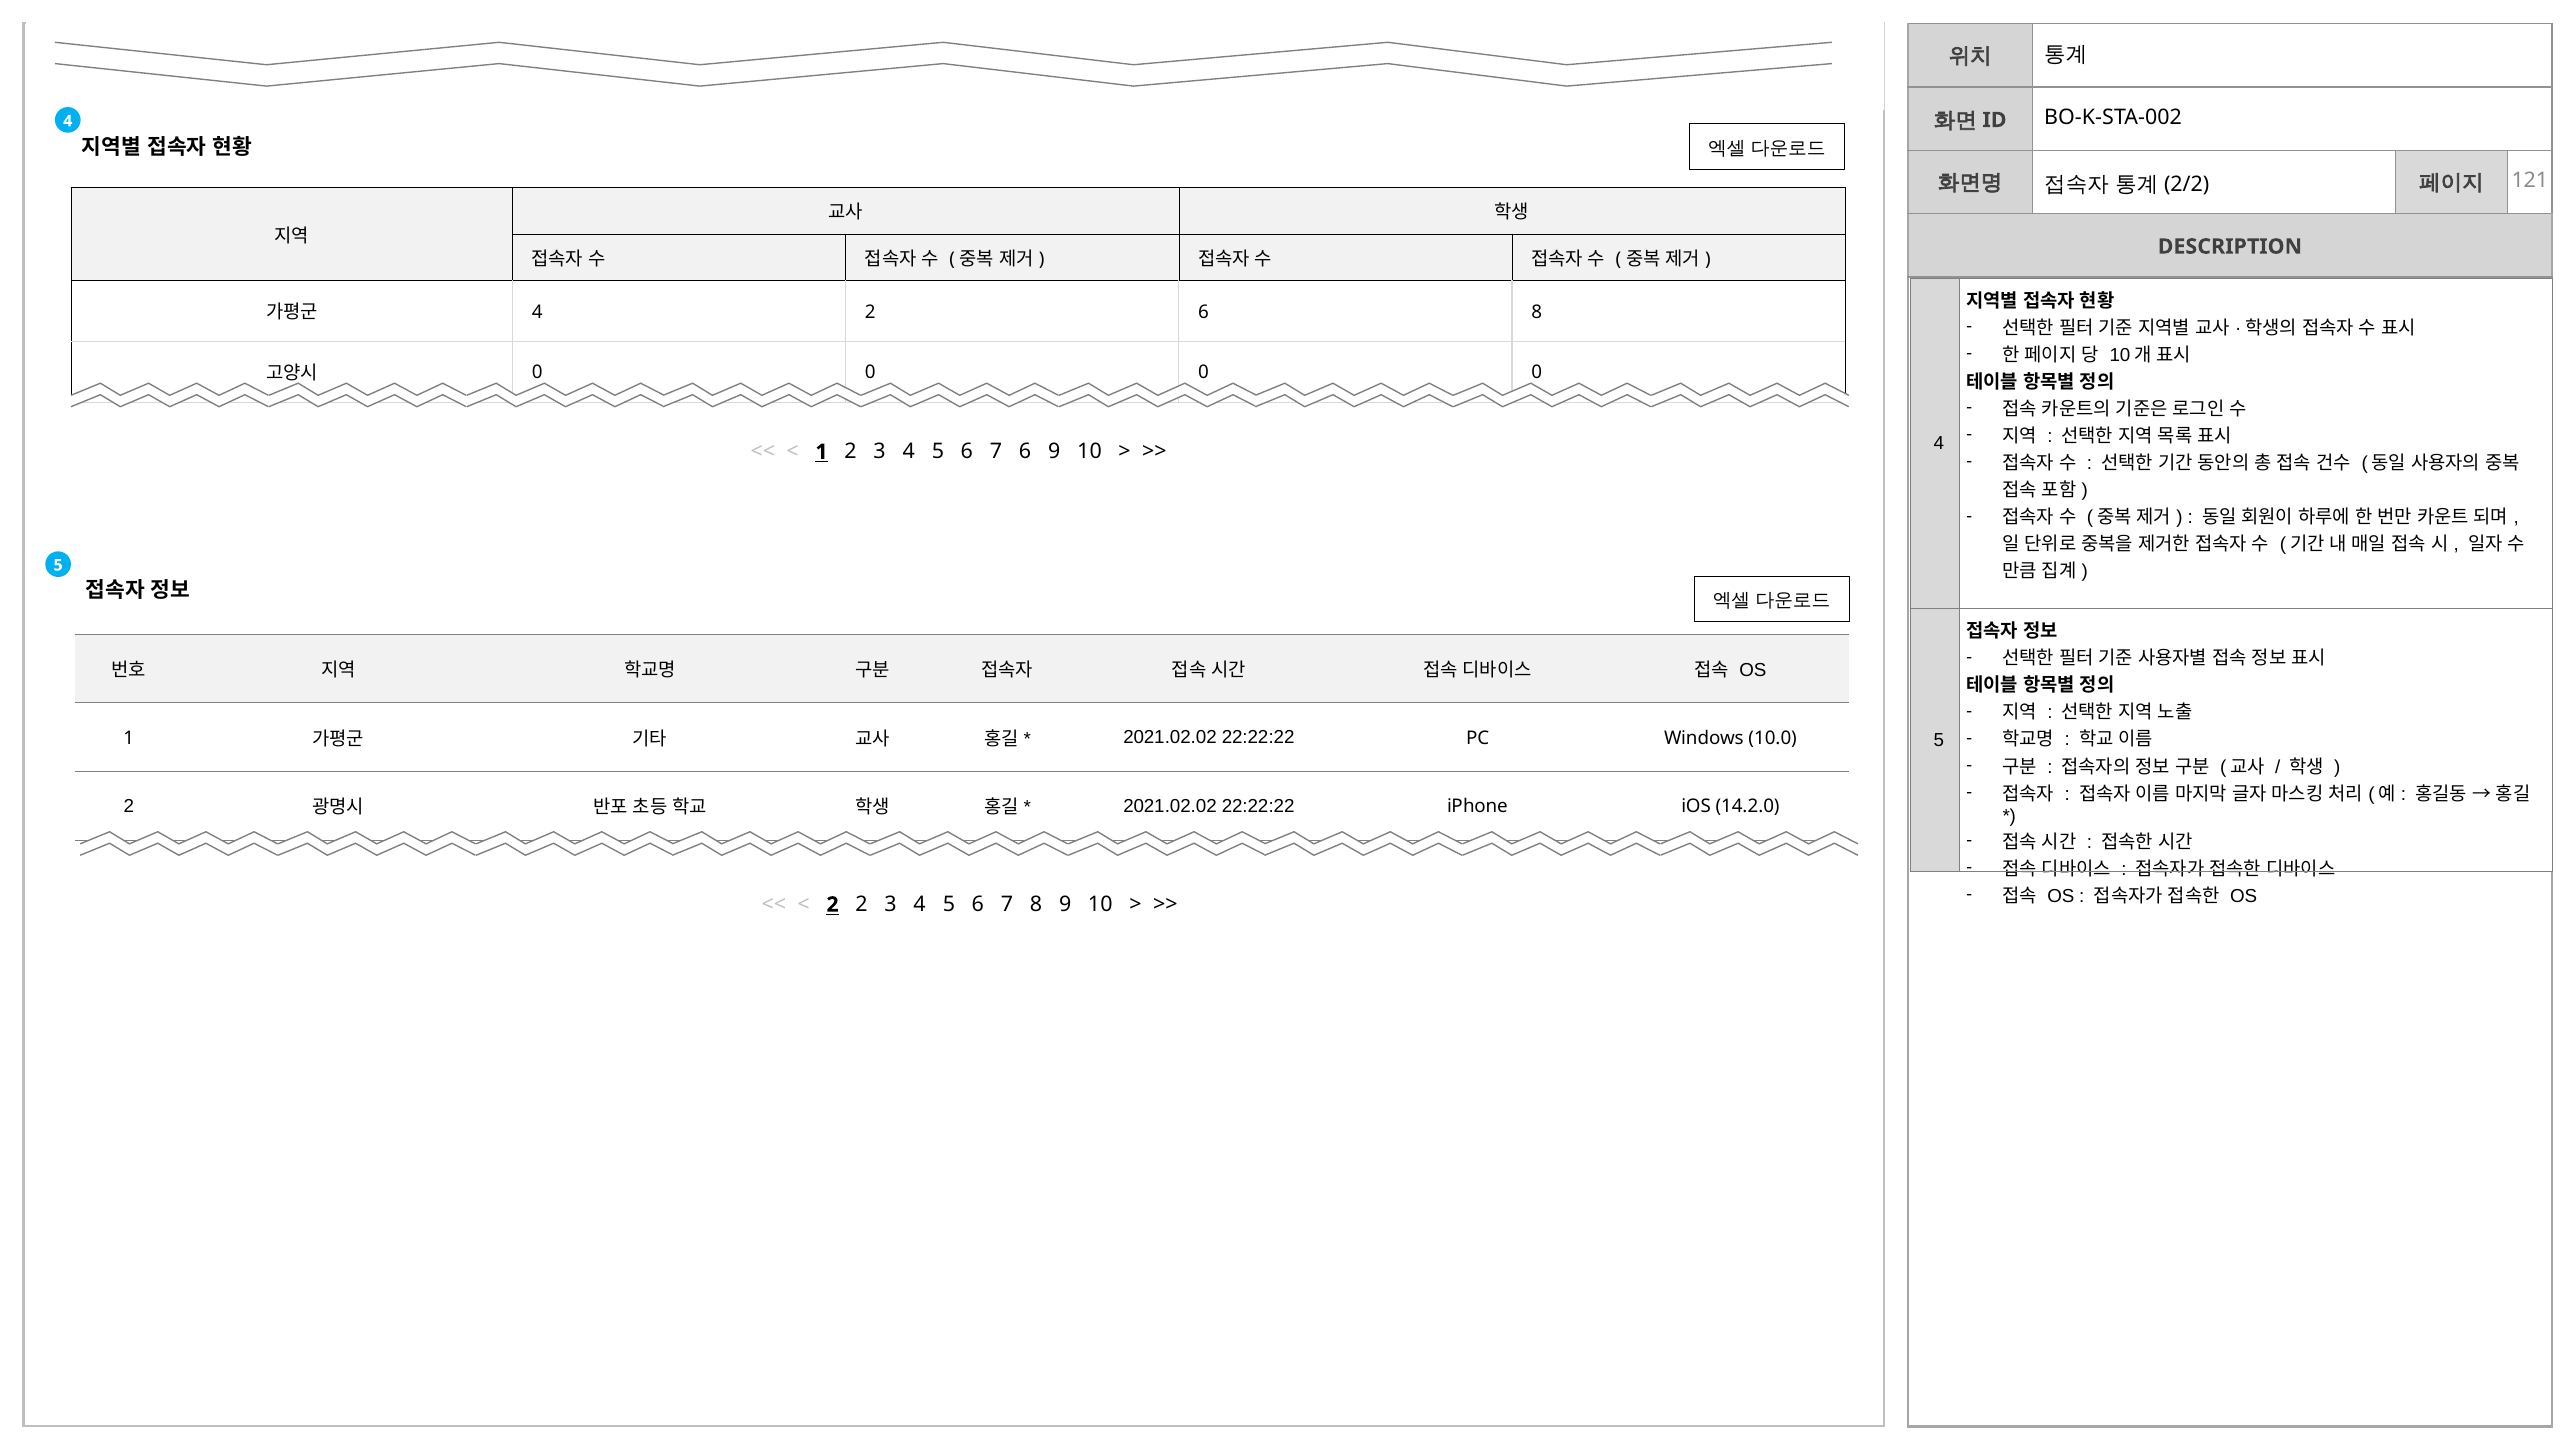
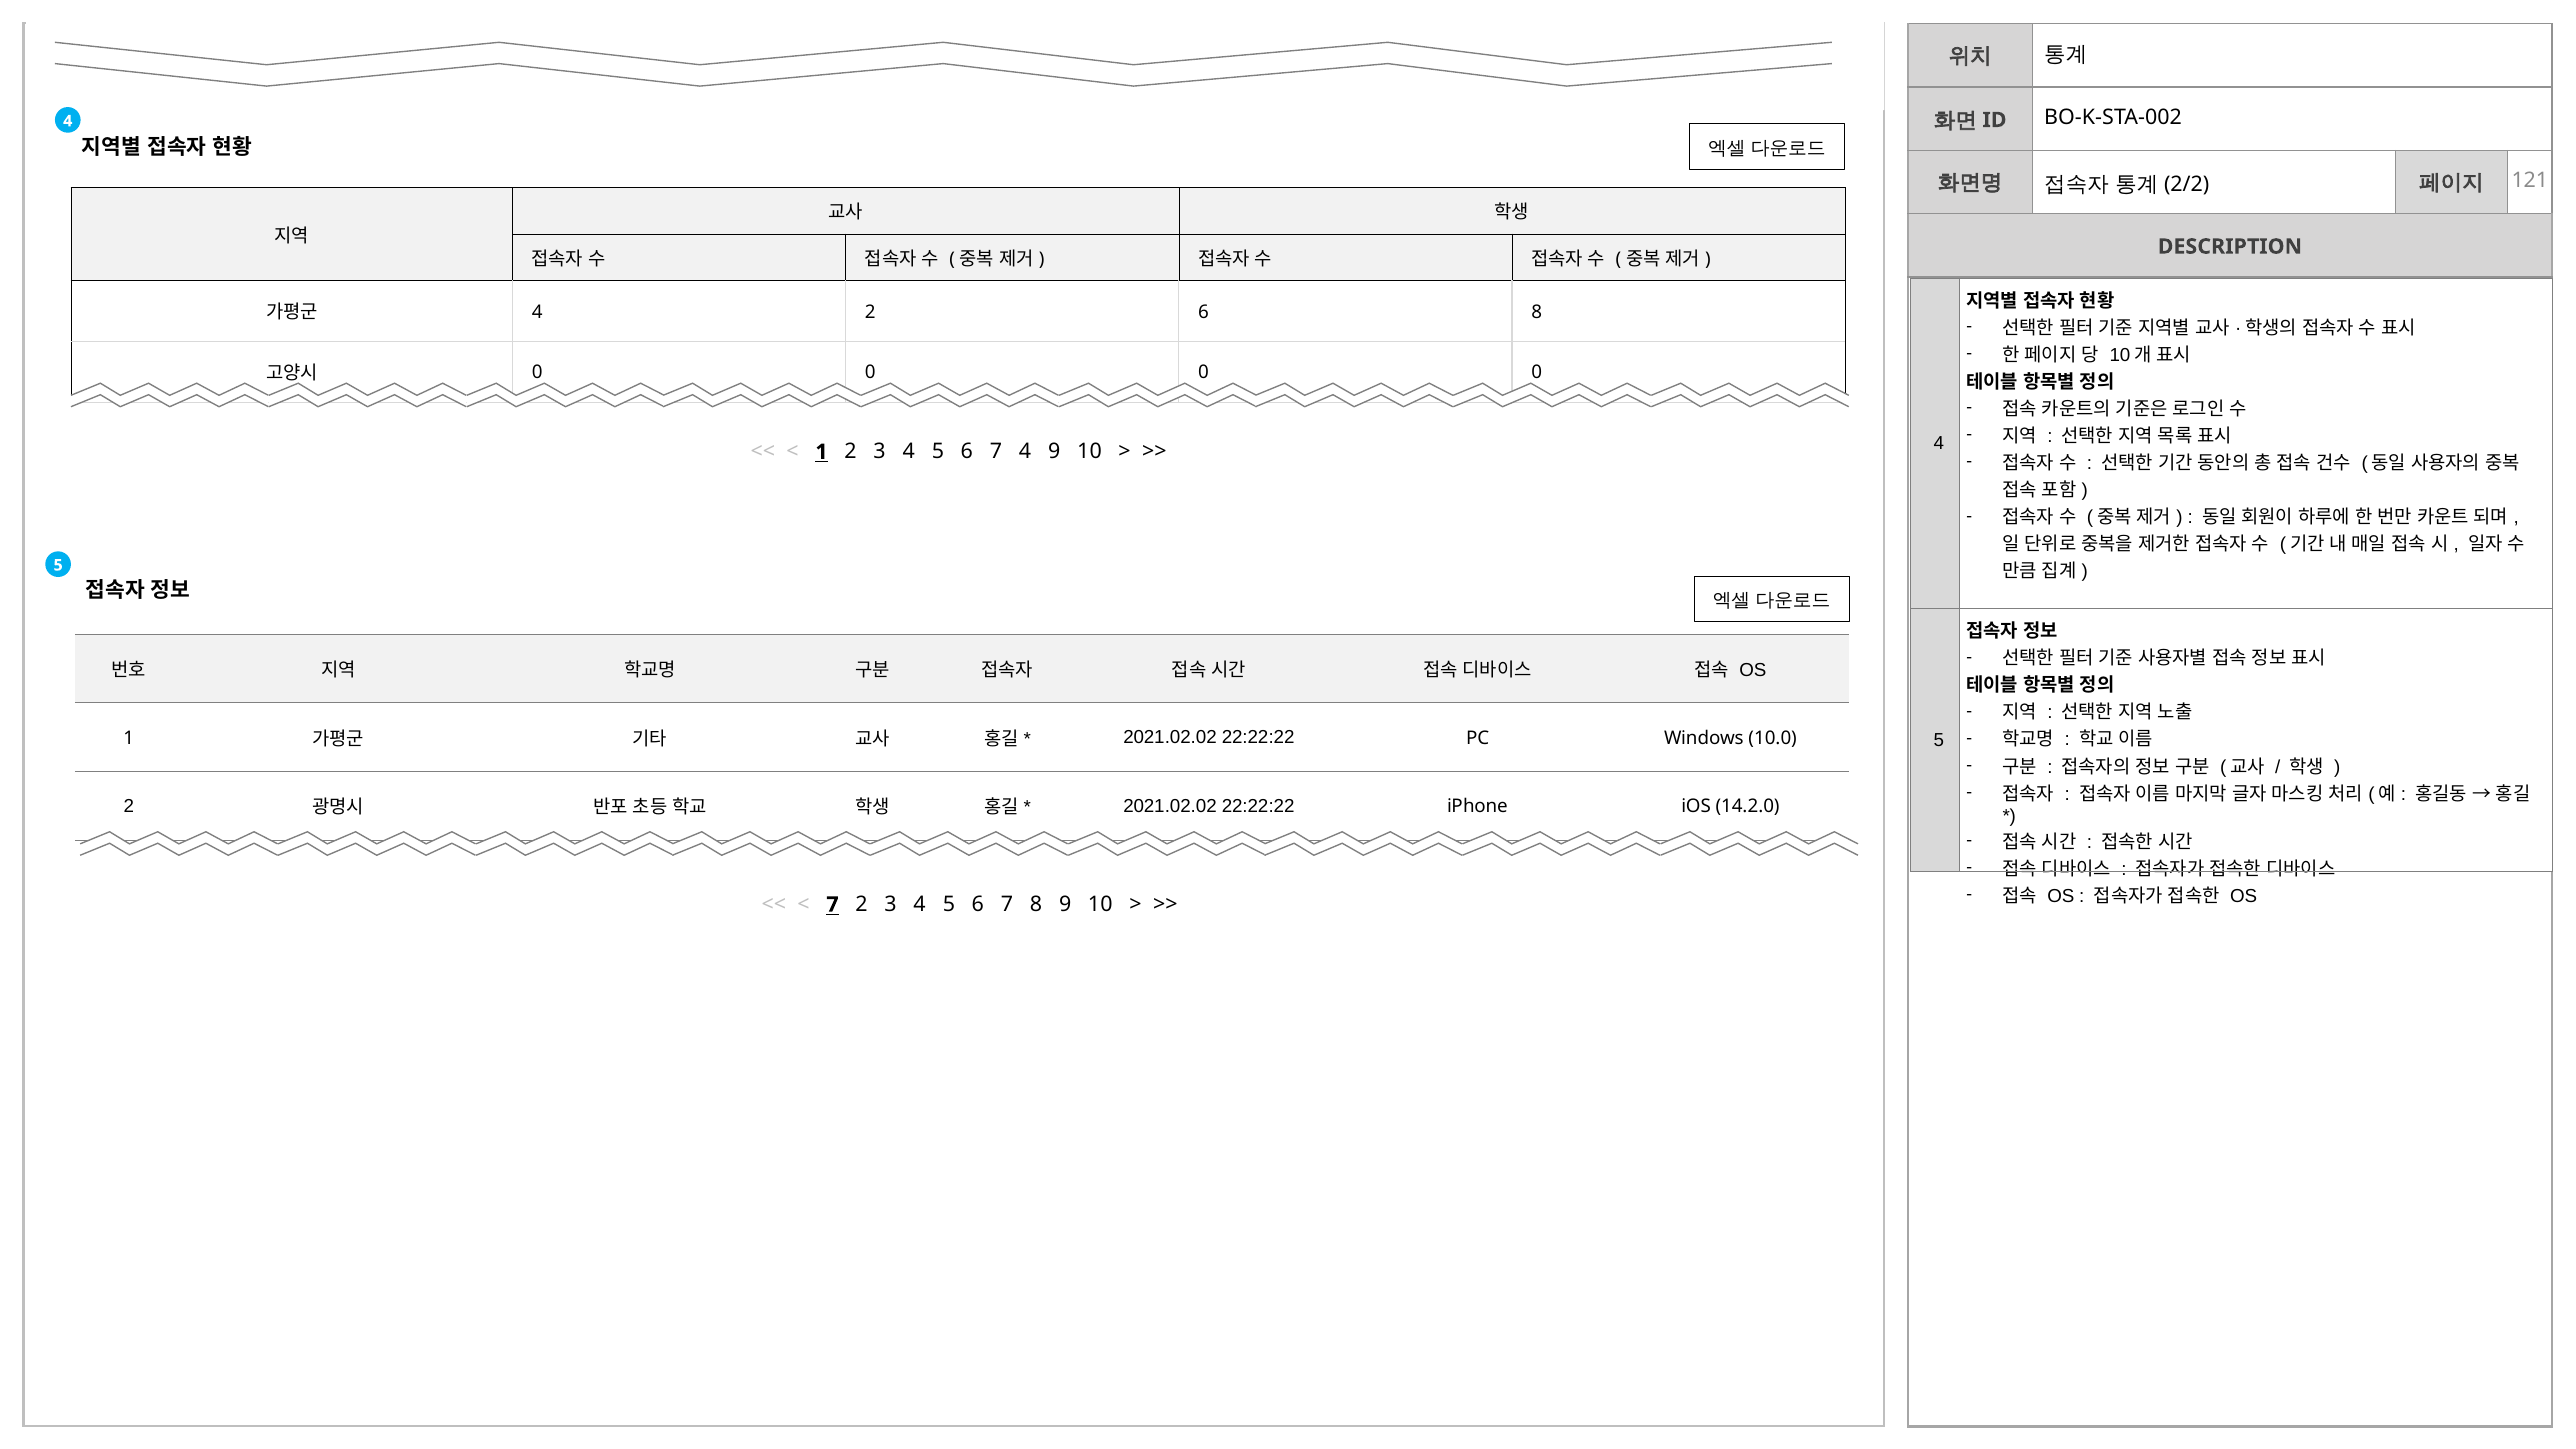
7 6: 6 -> 4
2 at (833, 905): 2 -> 7
